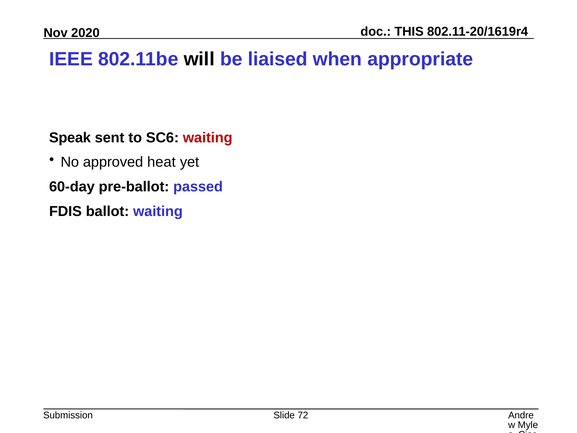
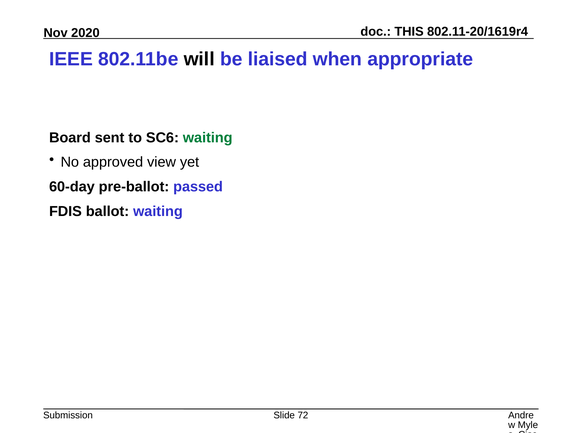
Speak: Speak -> Board
waiting at (208, 138) colour: red -> green
heat: heat -> view
